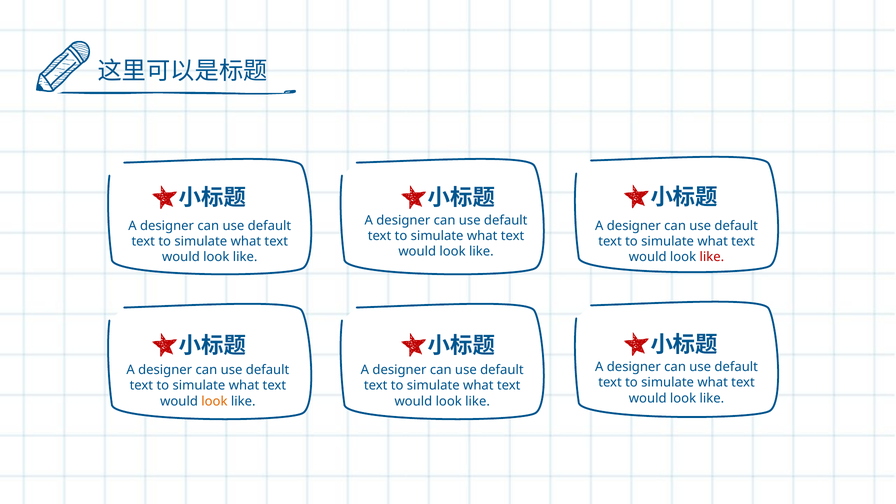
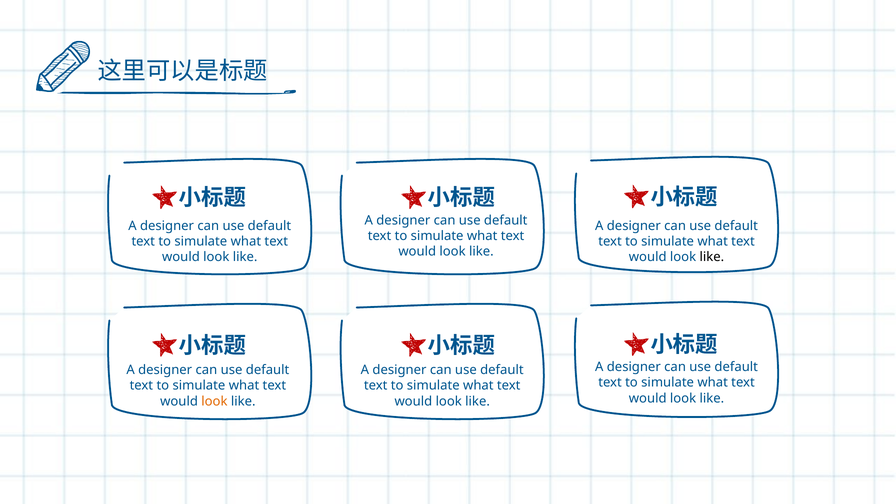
like at (712, 257) colour: red -> black
